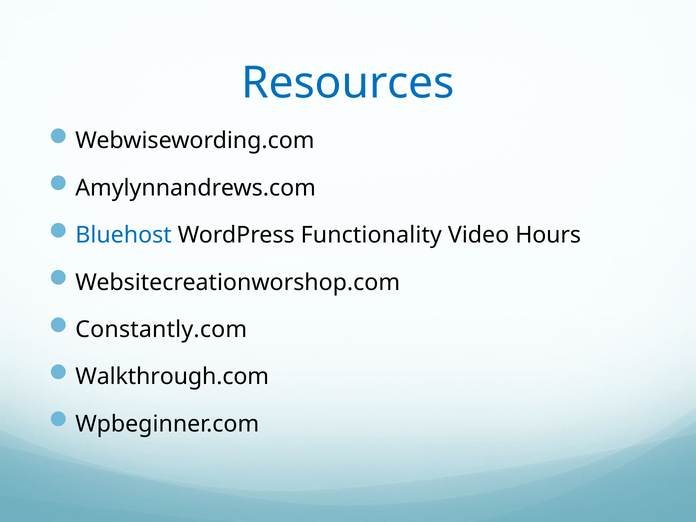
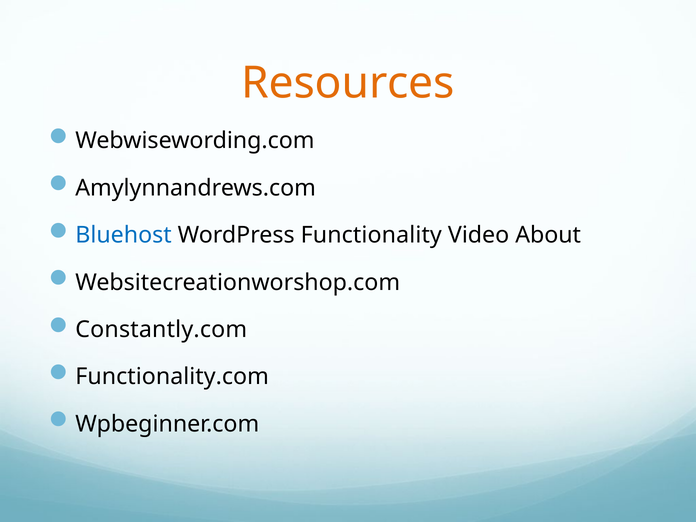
Resources colour: blue -> orange
Hours: Hours -> About
Walkthrough.com: Walkthrough.com -> Functionality.com
